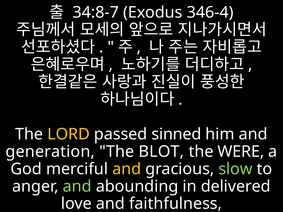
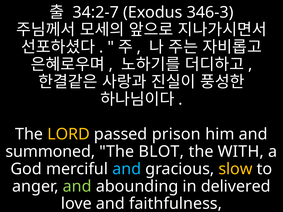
34:8-7: 34:8-7 -> 34:2-7
346-4: 346-4 -> 346-3
sinned: sinned -> prison
generation: generation -> summoned
WERE: WERE -> WITH
and at (127, 169) colour: yellow -> light blue
slow colour: light green -> yellow
